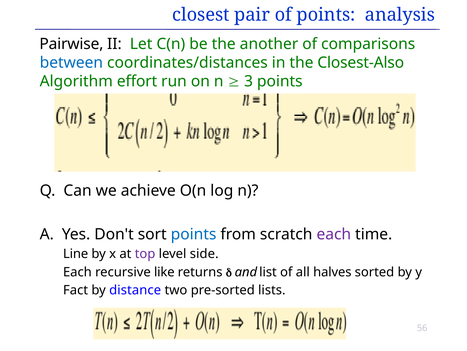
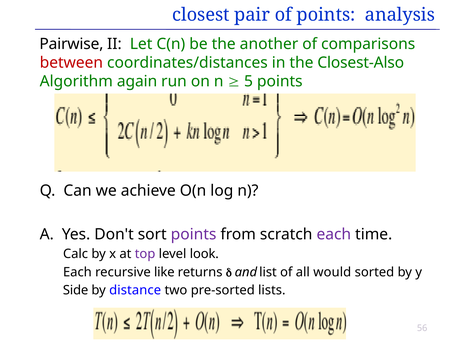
between colour: blue -> red
effort: effort -> again
3: 3 -> 5
points at (194, 234) colour: blue -> purple
Line: Line -> Calc
side: side -> look
halves: halves -> would
Fact: Fact -> Side
